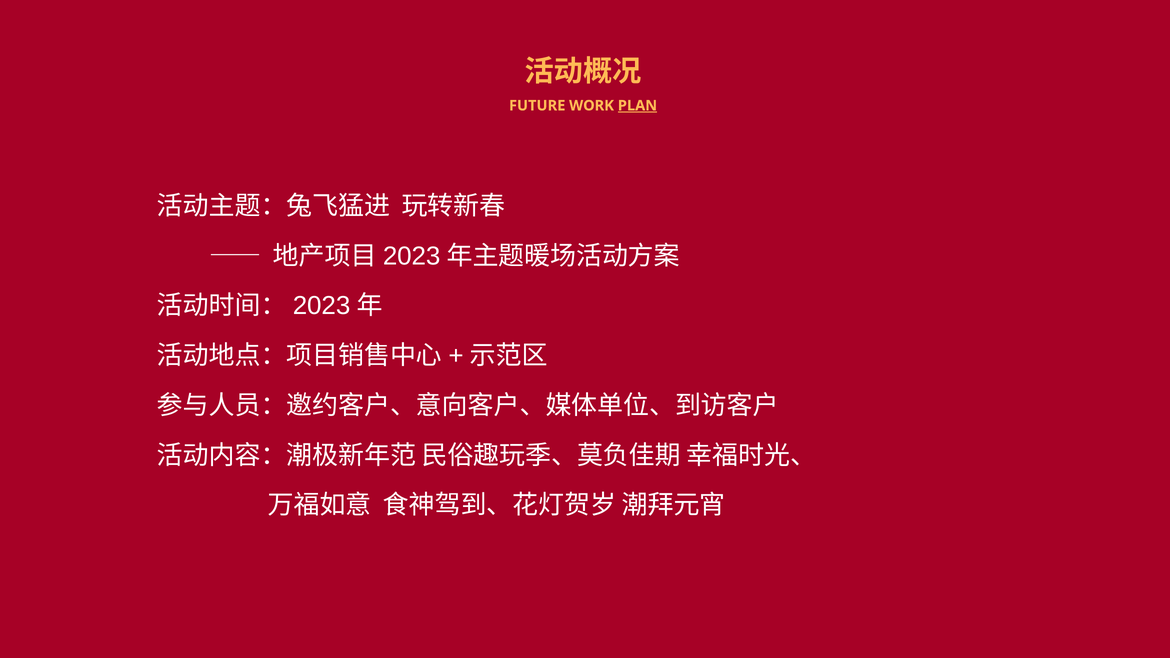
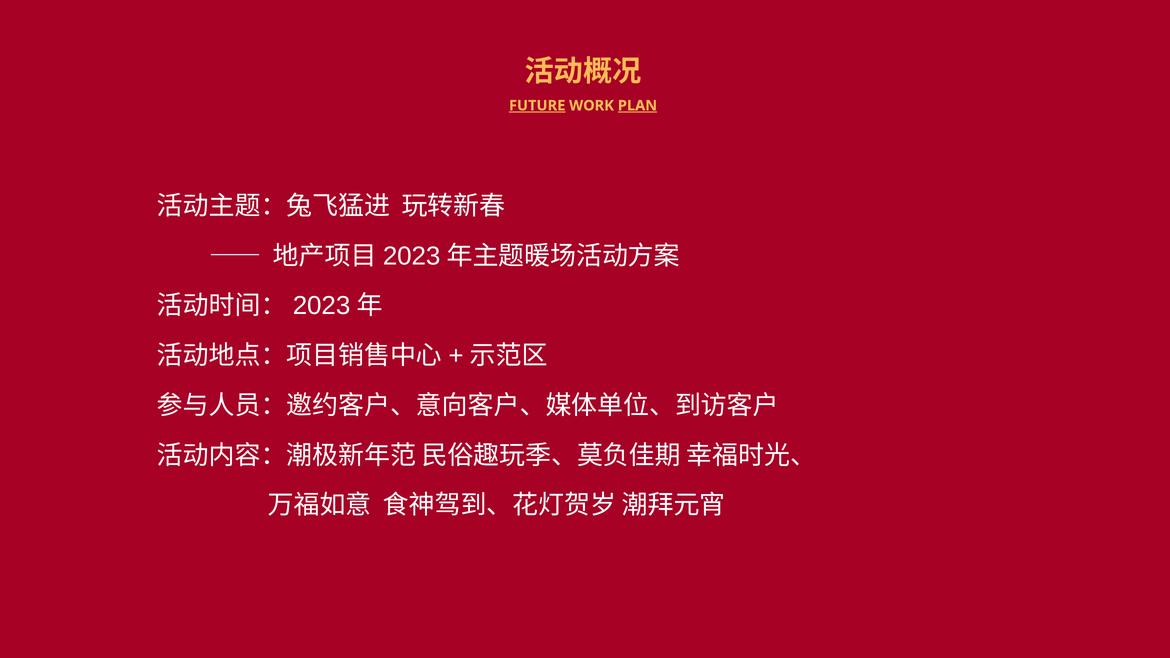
FUTURE underline: none -> present
